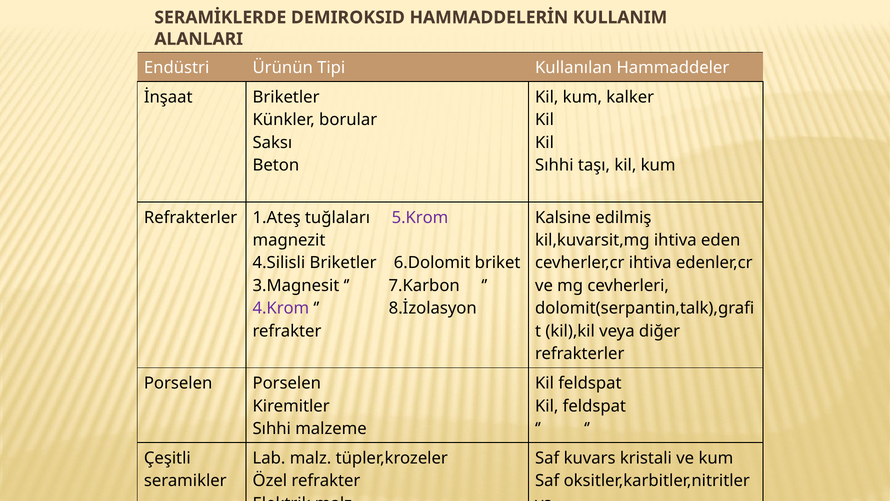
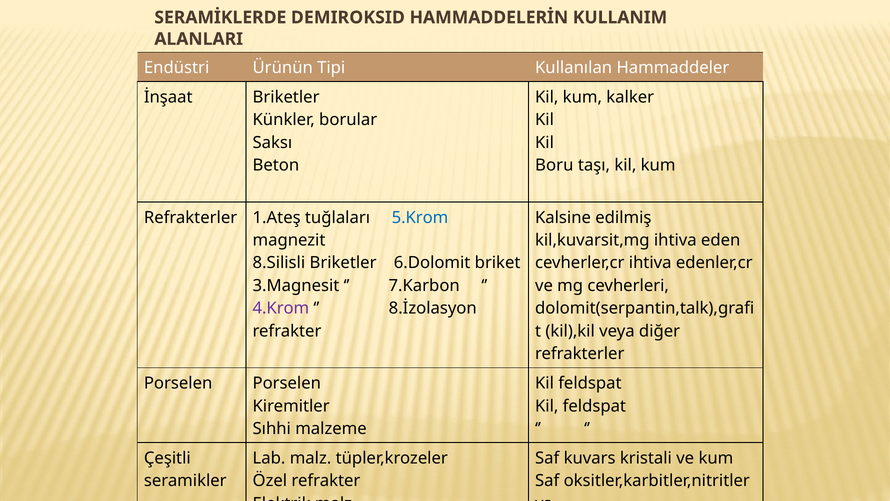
Sıhhi at (554, 165): Sıhhi -> Boru
5.Krom colour: purple -> blue
4.Silisli: 4.Silisli -> 8.Silisli
